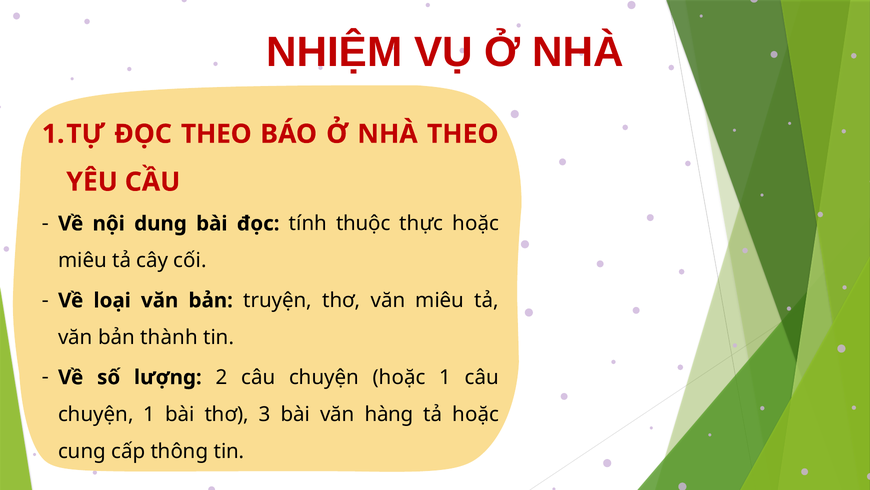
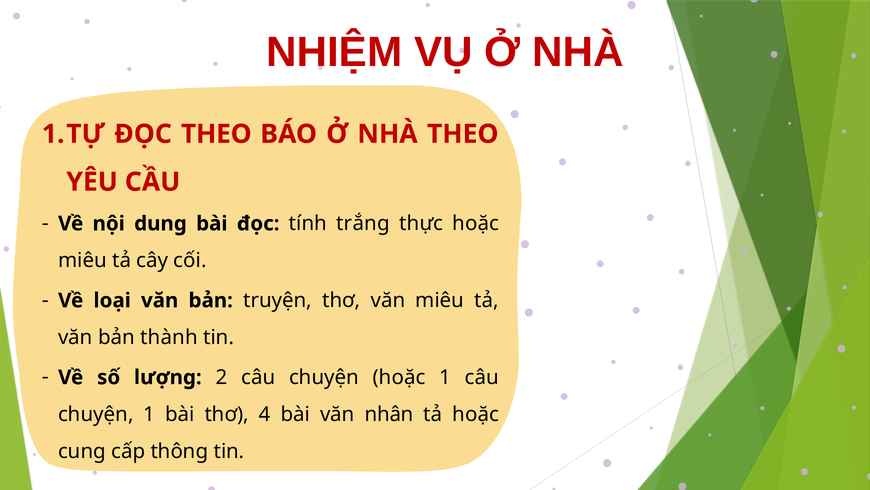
thuộc: thuộc -> trắng
3: 3 -> 4
hàng: hàng -> nhân
